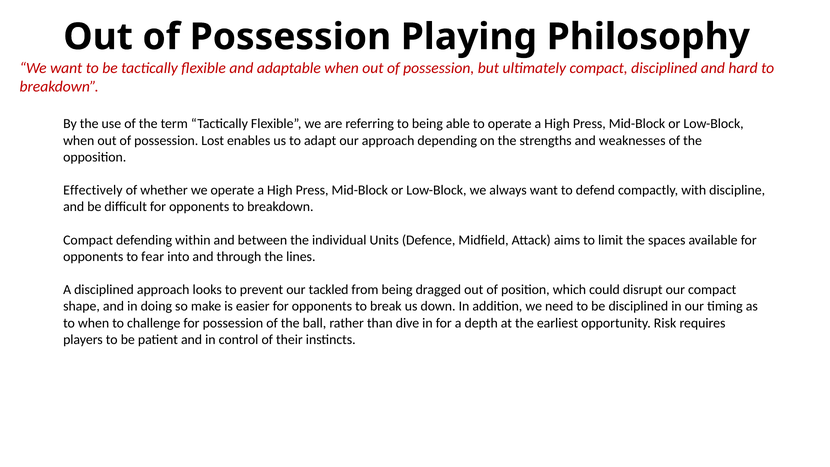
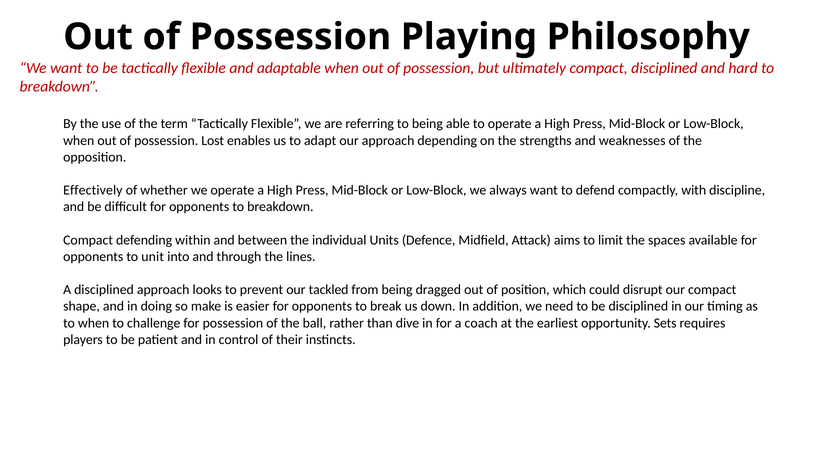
fear: fear -> unit
depth: depth -> coach
Risk: Risk -> Sets
